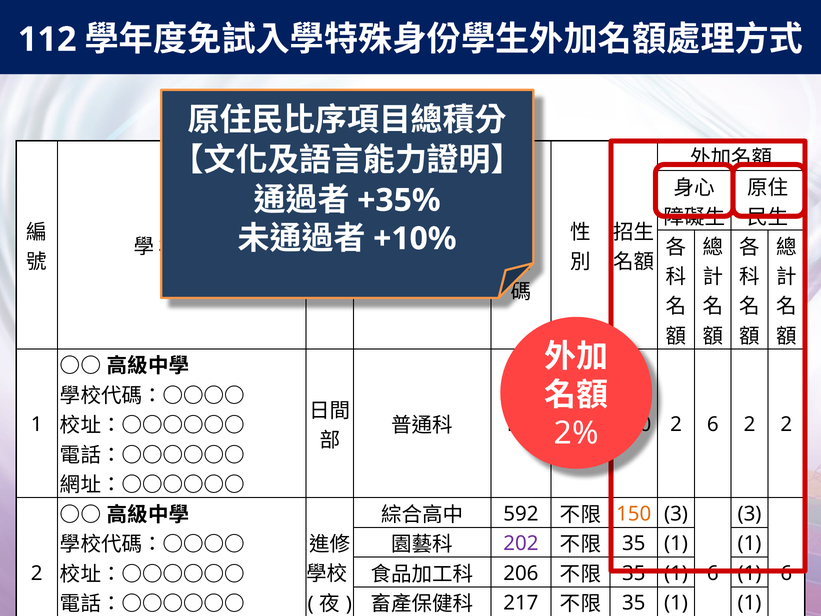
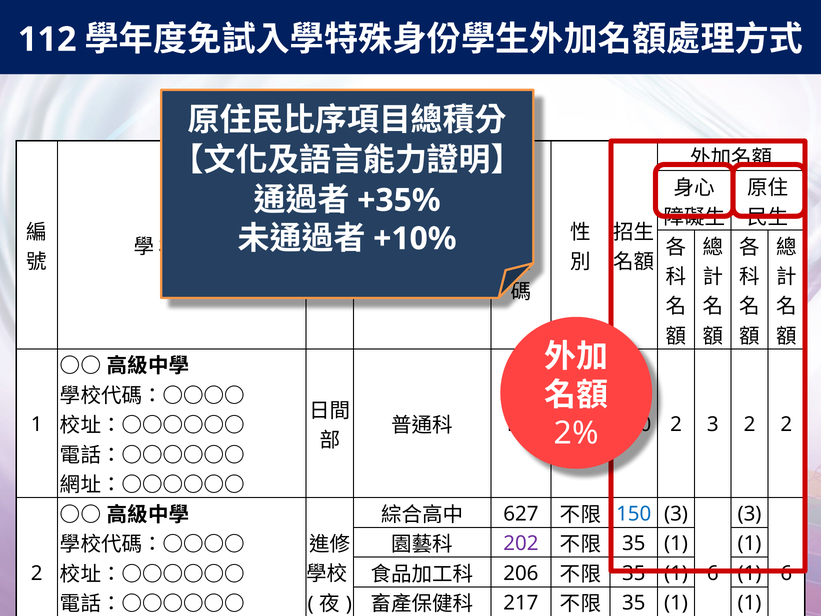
2 6: 6 -> 3
592: 592 -> 627
150 colour: orange -> blue
